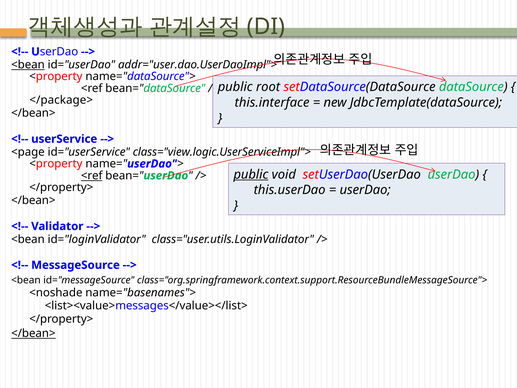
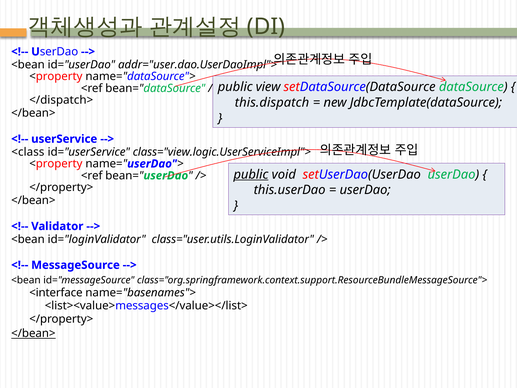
<bean at (28, 65) underline: present -> none
root: root -> view
</package>: </package> -> </dispatch>
this.interface: this.interface -> this.dispatch
<page: <page -> <class
<ref at (92, 176) underline: present -> none
<noshade: <noshade -> <interface
